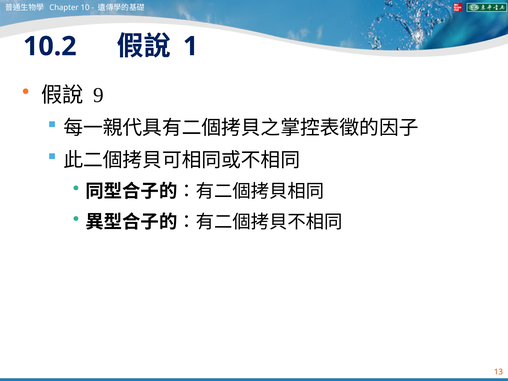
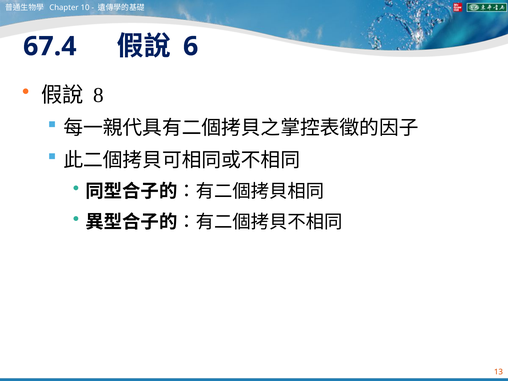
10.2: 10.2 -> 67.4
1: 1 -> 6
9: 9 -> 8
